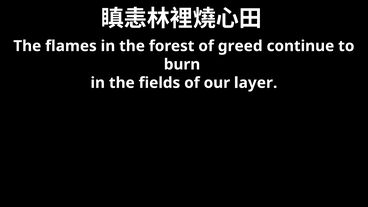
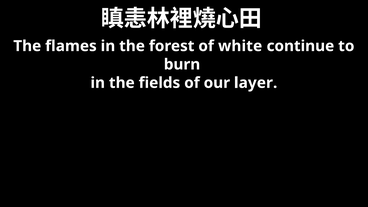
greed: greed -> white
